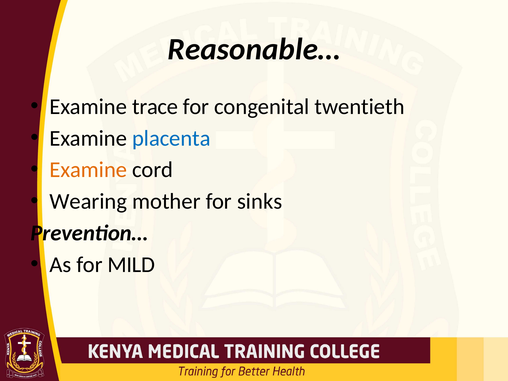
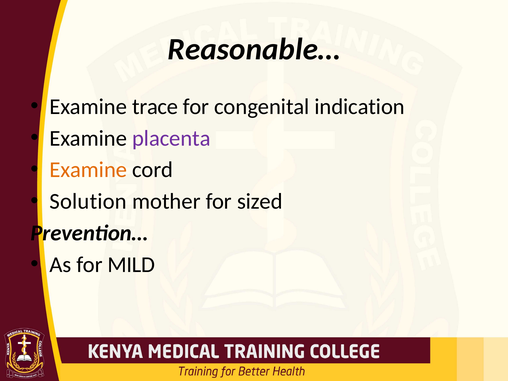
twentieth: twentieth -> indication
placenta colour: blue -> purple
Wearing: Wearing -> Solution
sinks: sinks -> sized
